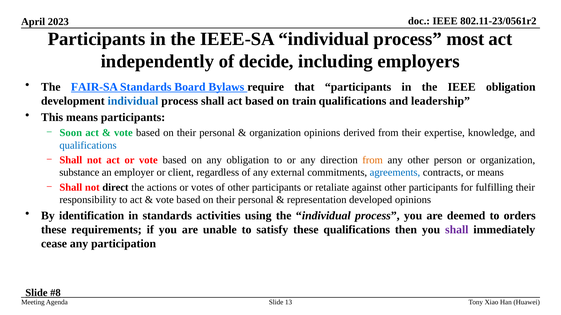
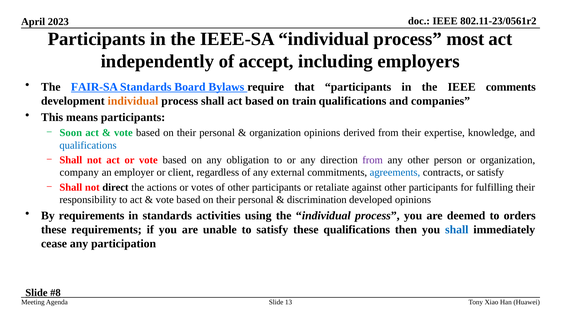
decide: decide -> accept
IEEE obligation: obligation -> comments
individual at (133, 101) colour: blue -> orange
leadership: leadership -> companies
from at (373, 160) colour: orange -> purple
substance: substance -> company
or means: means -> satisfy
representation: representation -> discrimination
By identification: identification -> requirements
shall at (457, 230) colour: purple -> blue
